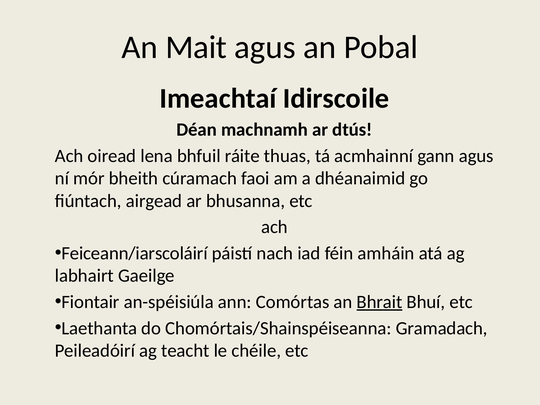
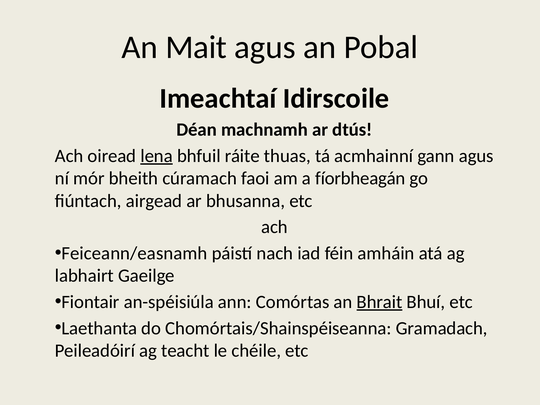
lena underline: none -> present
dhéanaimid: dhéanaimid -> fíorbheagán
Feiceann/iarscoláirí: Feiceann/iarscoláirí -> Feiceann/easnamh
